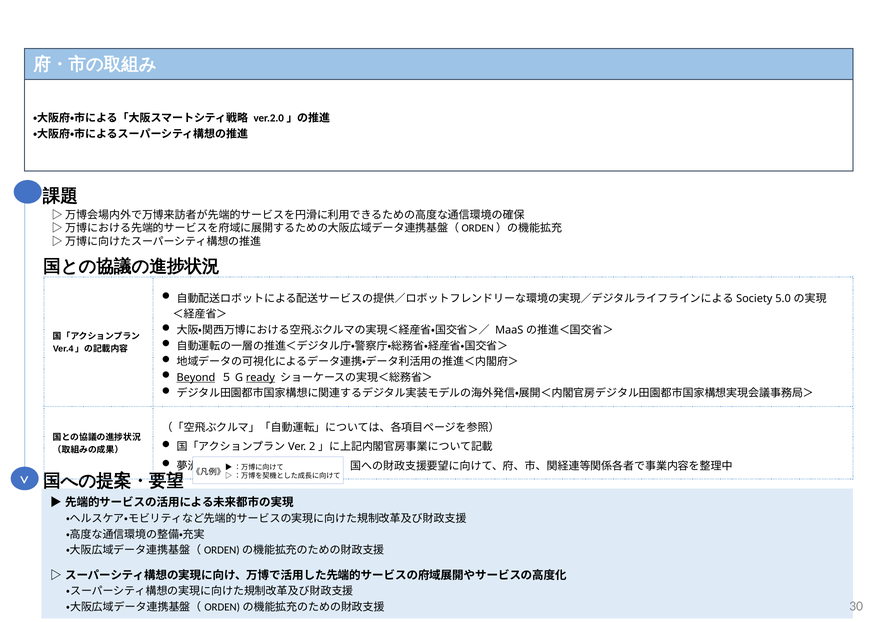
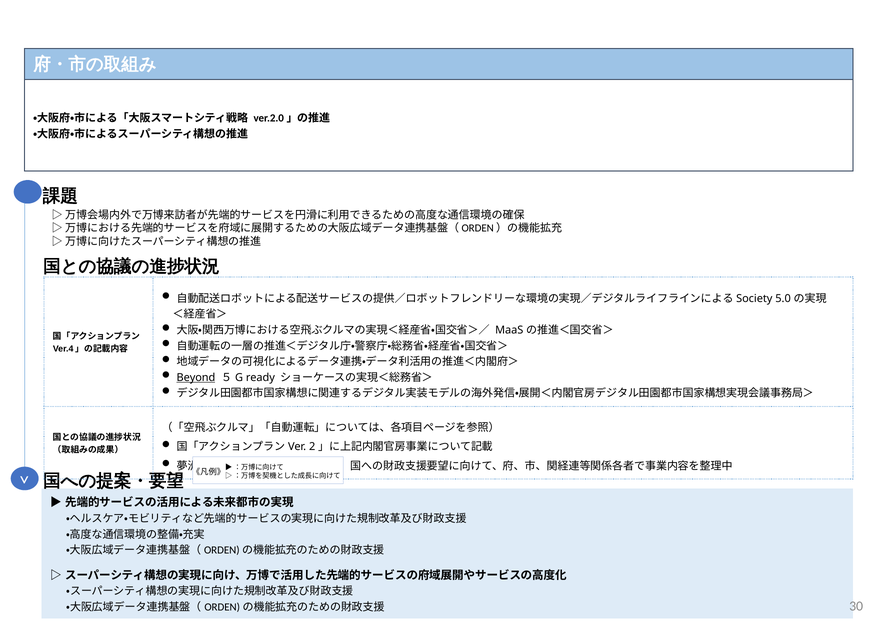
ready underline: present -> none
